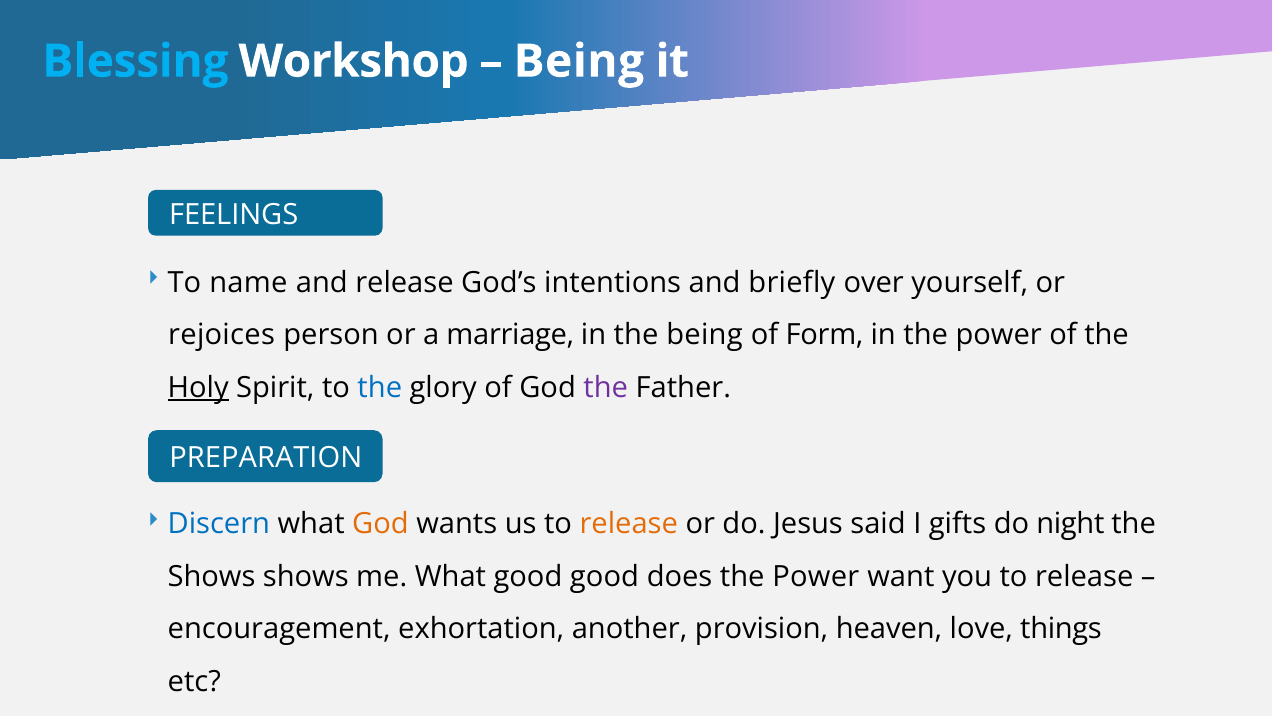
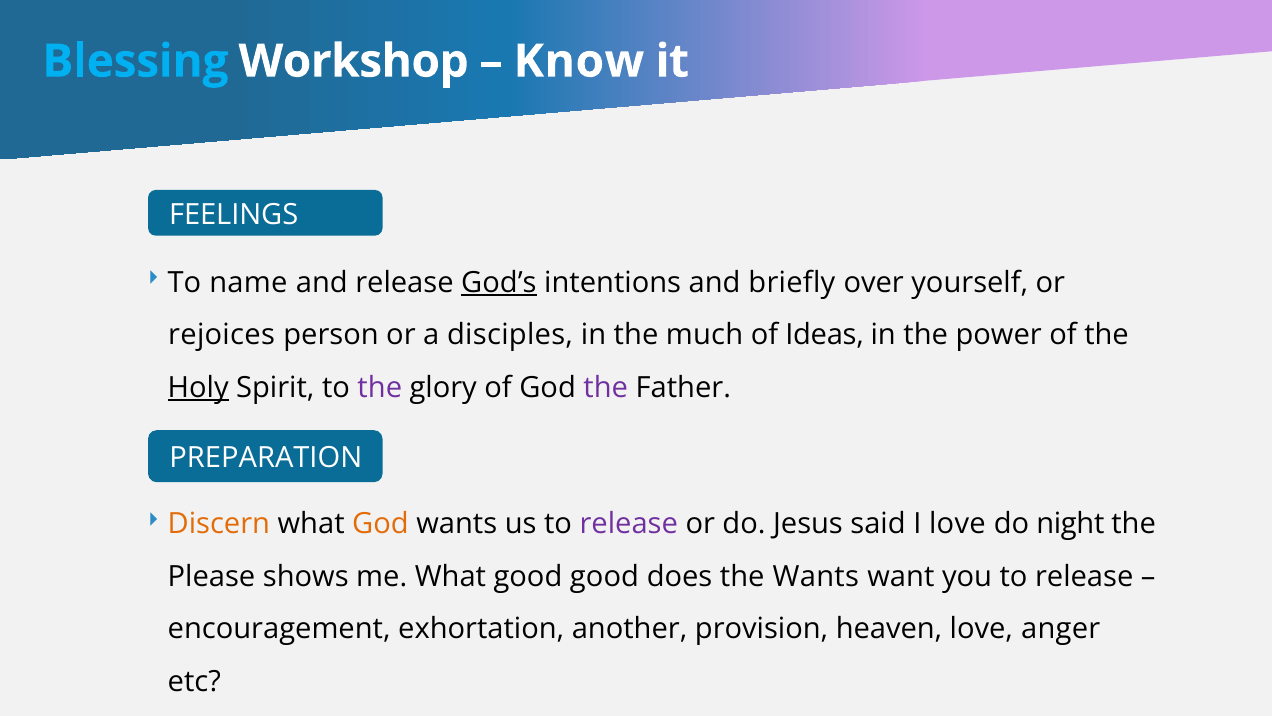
Being at (579, 61): Being -> Know
God’s underline: none -> present
marriage: marriage -> disciples
the being: being -> much
Form: Form -> Ideas
the at (380, 387) colour: blue -> purple
Discern colour: blue -> orange
release at (629, 524) colour: orange -> purple
I gifts: gifts -> love
Shows at (212, 576): Shows -> Please
does the Power: Power -> Wants
things: things -> anger
